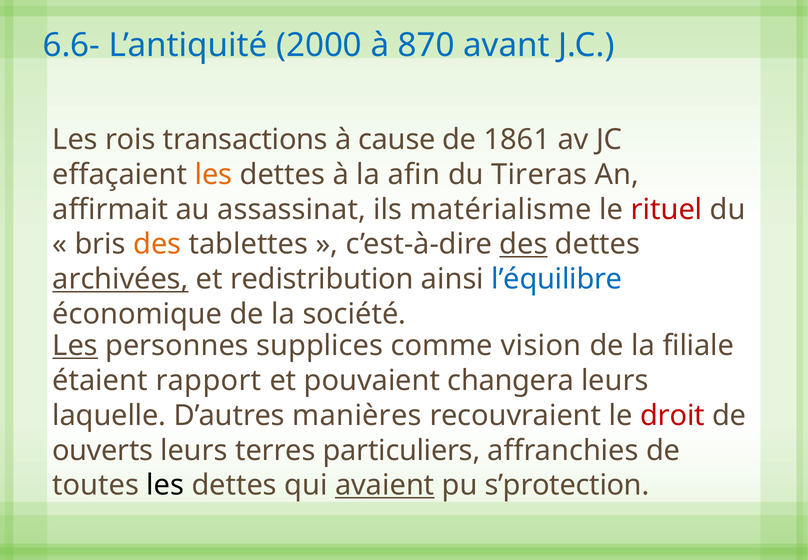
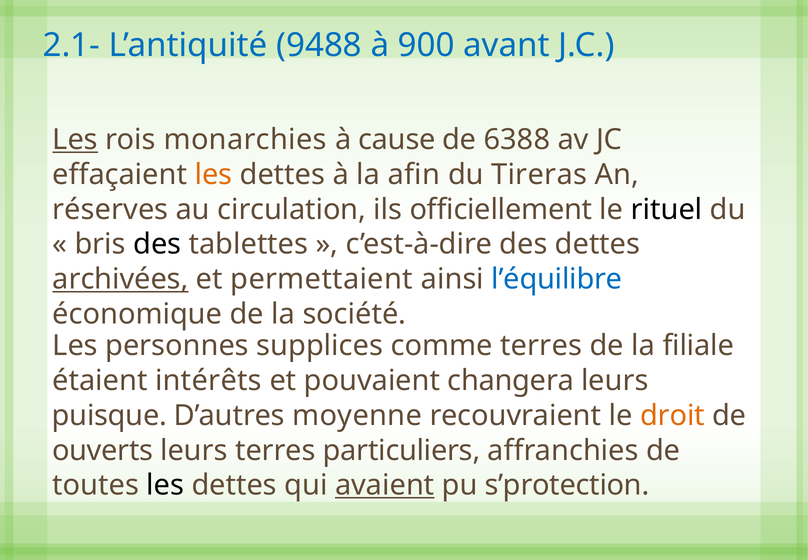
6.6-: 6.6- -> 2.1-
2000: 2000 -> 9488
870: 870 -> 900
Les at (75, 140) underline: none -> present
transactions: transactions -> monarchies
1861: 1861 -> 6388
affirmait: affirmait -> réserves
assassinat: assassinat -> circulation
matérialisme: matérialisme -> officiellement
rituel colour: red -> black
des at (157, 244) colour: orange -> black
des at (523, 244) underline: present -> none
redistribution: redistribution -> permettaient
Les at (75, 345) underline: present -> none
comme vision: vision -> terres
rapport: rapport -> intérêts
laquelle: laquelle -> puisque
manières: manières -> moyenne
droit colour: red -> orange
